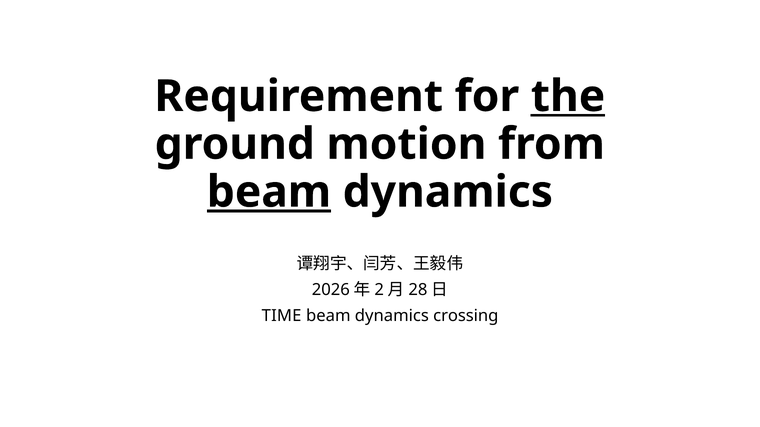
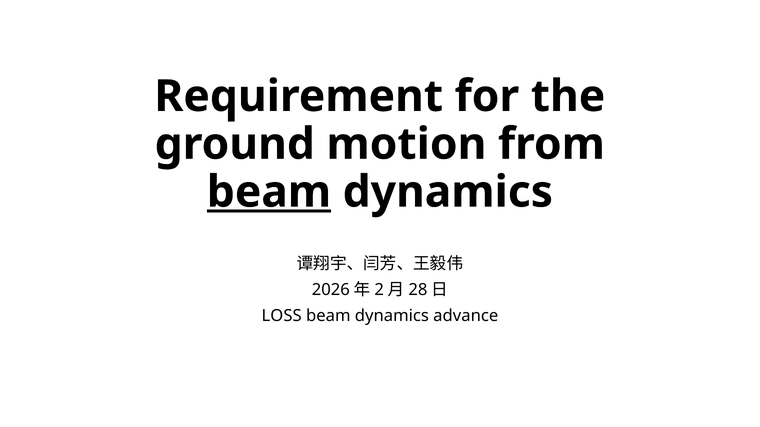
the underline: present -> none
TIME: TIME -> LOSS
crossing: crossing -> advance
